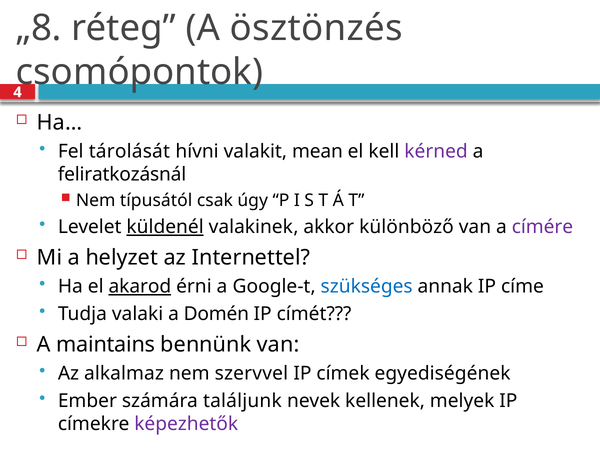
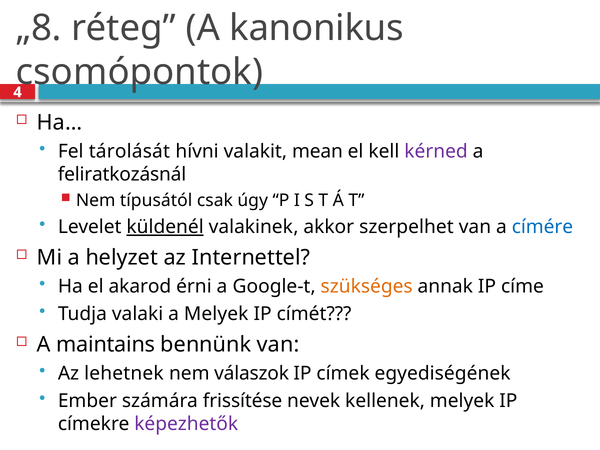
ösztönzés: ösztönzés -> kanonikus
különböző: különböző -> szerpelhet
címére colour: purple -> blue
akarod underline: present -> none
szükséges colour: blue -> orange
a Domén: Domén -> Melyek
alkalmaz: alkalmaz -> lehetnek
szervvel: szervvel -> válaszok
találjunk: találjunk -> frissítése
